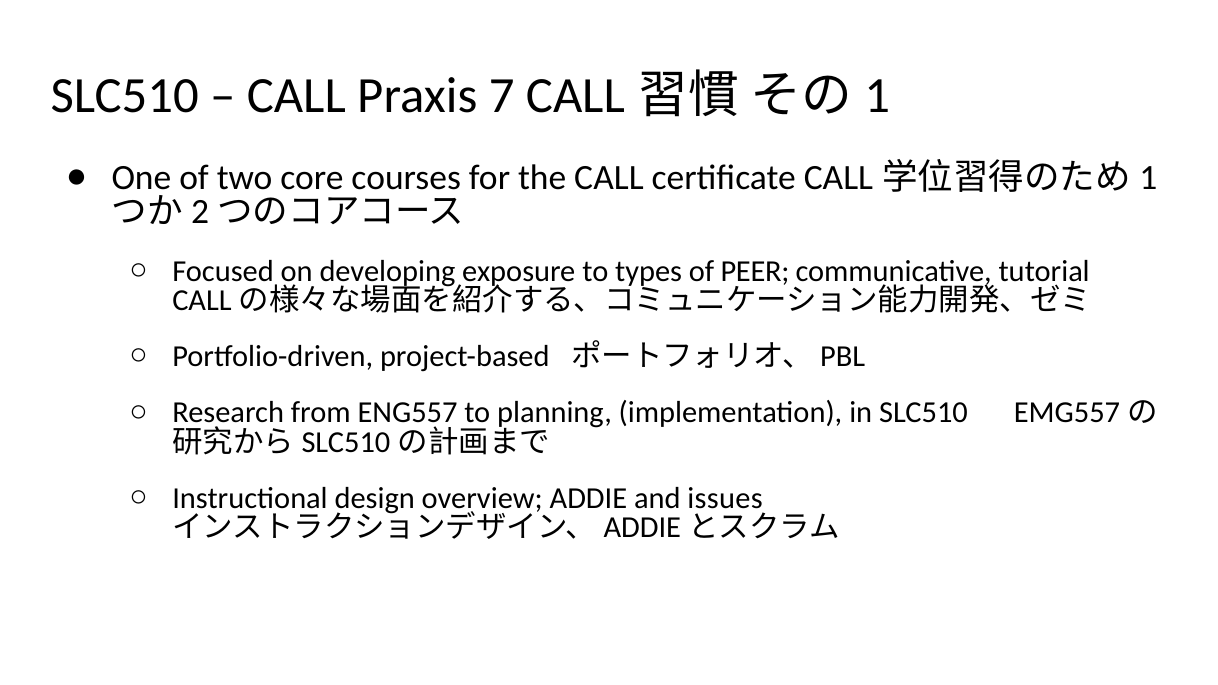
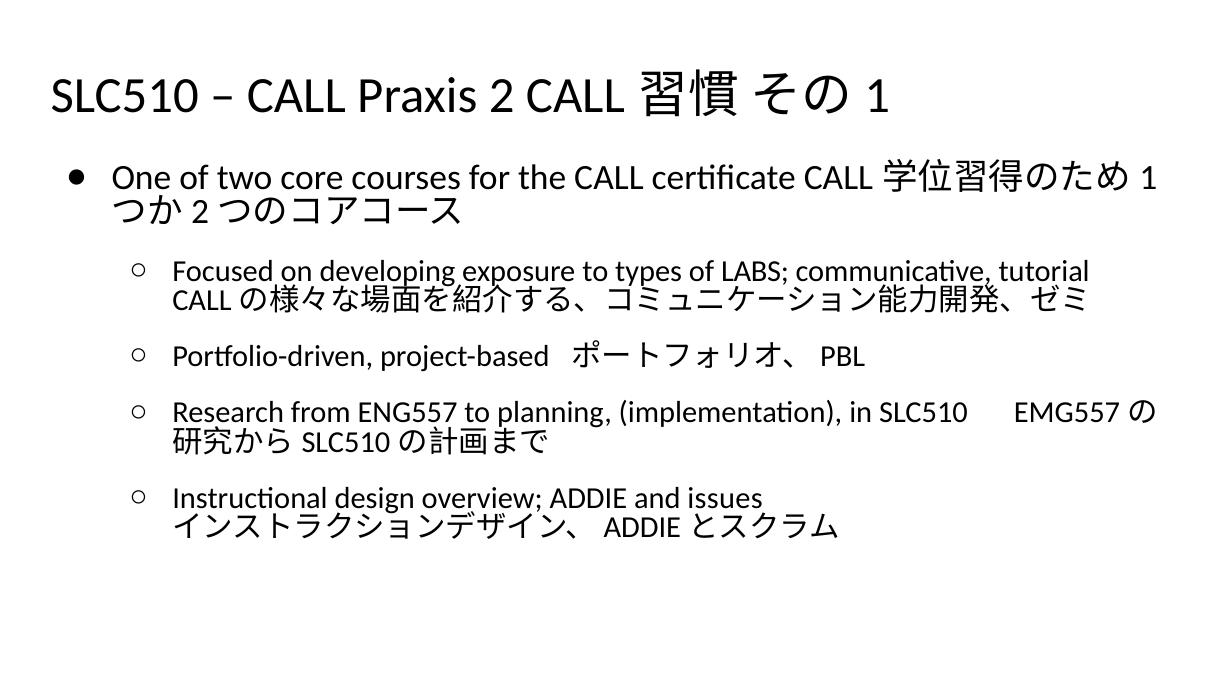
7: 7 -> 2
PEER: PEER -> LABS
